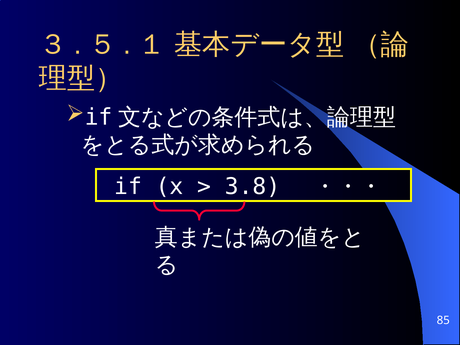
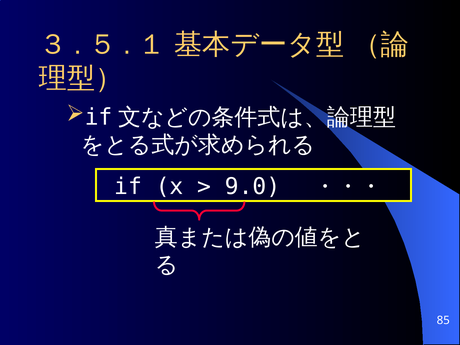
3.8: 3.8 -> 9.0
